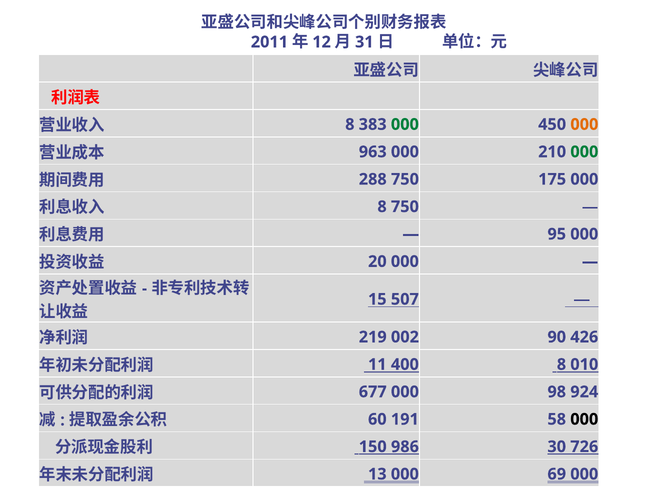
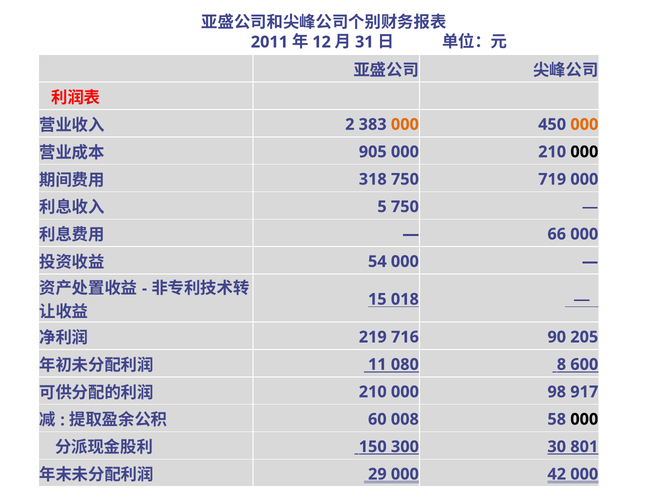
8 at (350, 124): 8 -> 2
000 at (405, 124) colour: green -> orange
963: 963 -> 905
000 at (584, 152) colour: green -> black
288: 288 -> 318
175: 175 -> 719
8 at (382, 207): 8 -> 5
95: 95 -> 66
20: 20 -> 54
507: 507 -> 018
002: 002 -> 716
426: 426 -> 205
400: 400 -> 080
010: 010 -> 600
677 at (373, 392): 677 -> 210
924: 924 -> 917
191: 191 -> 008
986: 986 -> 300
726: 726 -> 801
13: 13 -> 29
69: 69 -> 42
